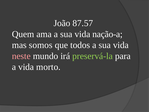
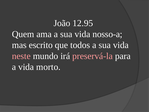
87.57: 87.57 -> 12.95
nação-a: nação-a -> nosso-a
somos: somos -> escrito
preservá-la colour: light green -> pink
